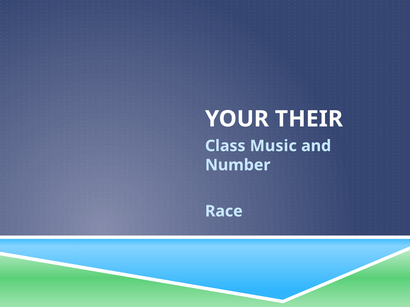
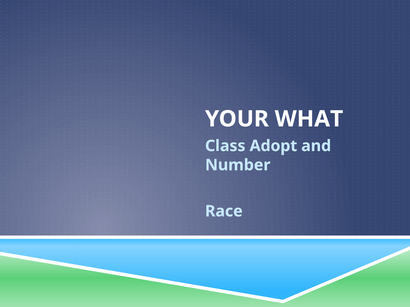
THEIR: THEIR -> WHAT
Music: Music -> Adopt
